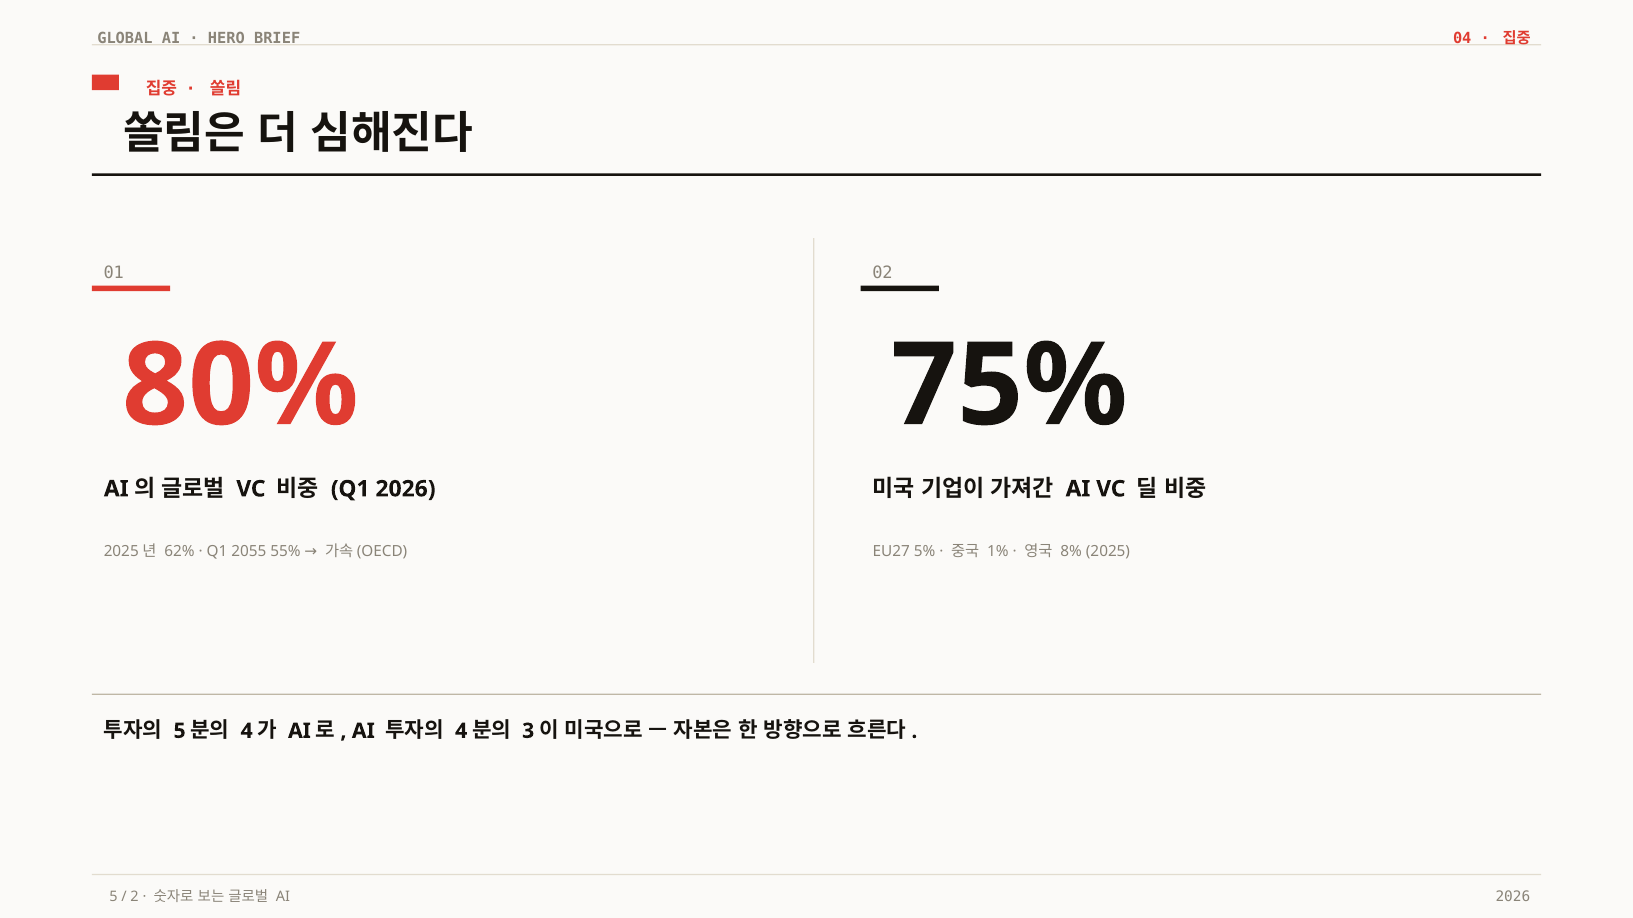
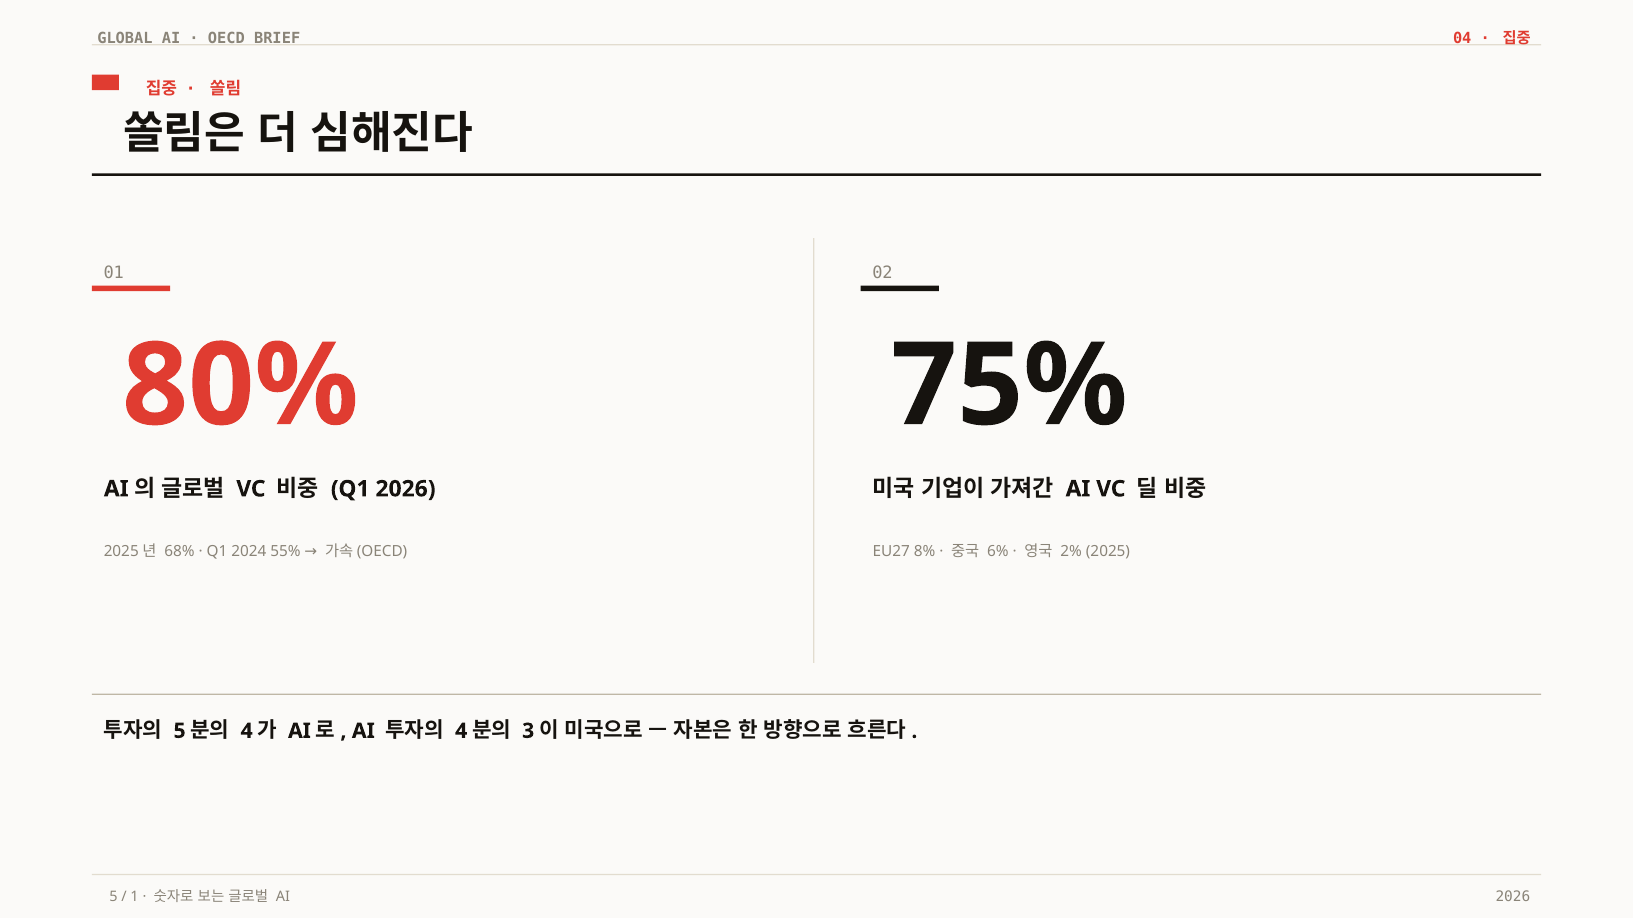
HERO: HERO -> OECD
62%: 62% -> 68%
2055: 2055 -> 2024
5%: 5% -> 8%
1%: 1% -> 6%
8%: 8% -> 2%
2: 2 -> 1
